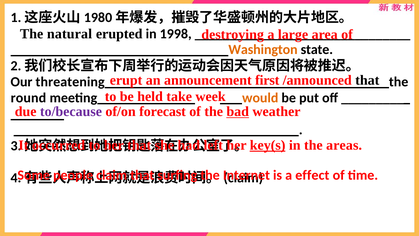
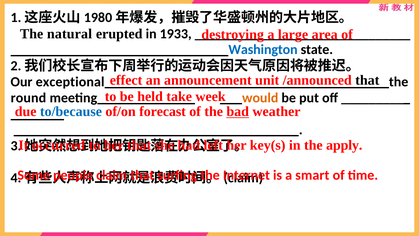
1998: 1998 -> 1933
Washington colour: orange -> blue
erupt: erupt -> effect
first: first -> unit
threatening: threatening -> exceptional
to/because colour: purple -> blue
key(s underline: present -> none
areas: areas -> apply
effect: effect -> smart
